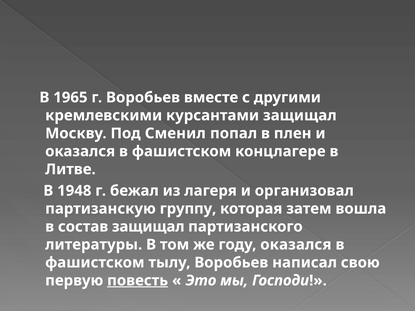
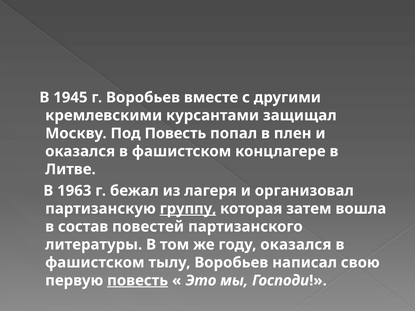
1965: 1965 -> 1945
Под Сменил: Сменил -> Повесть
1948: 1948 -> 1963
группу underline: none -> present
состав защищал: защищал -> повестей
